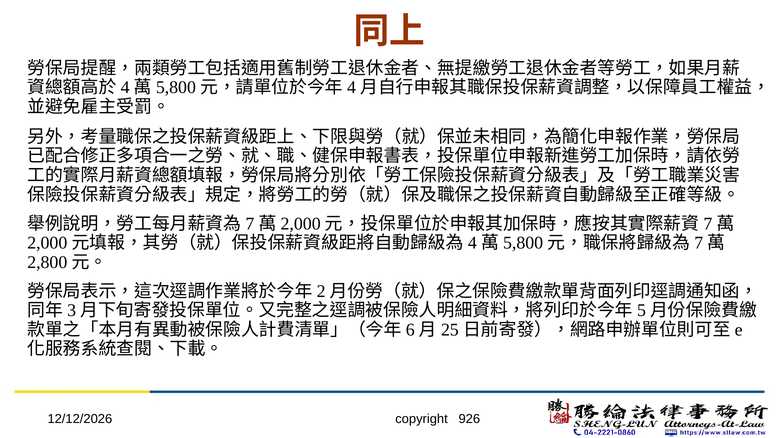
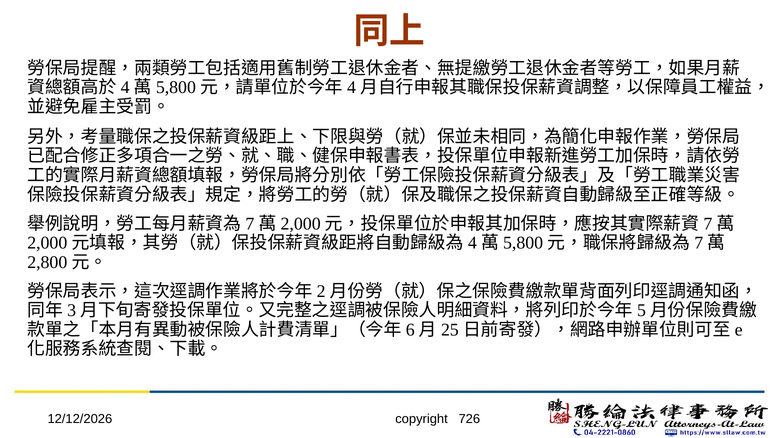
926: 926 -> 726
